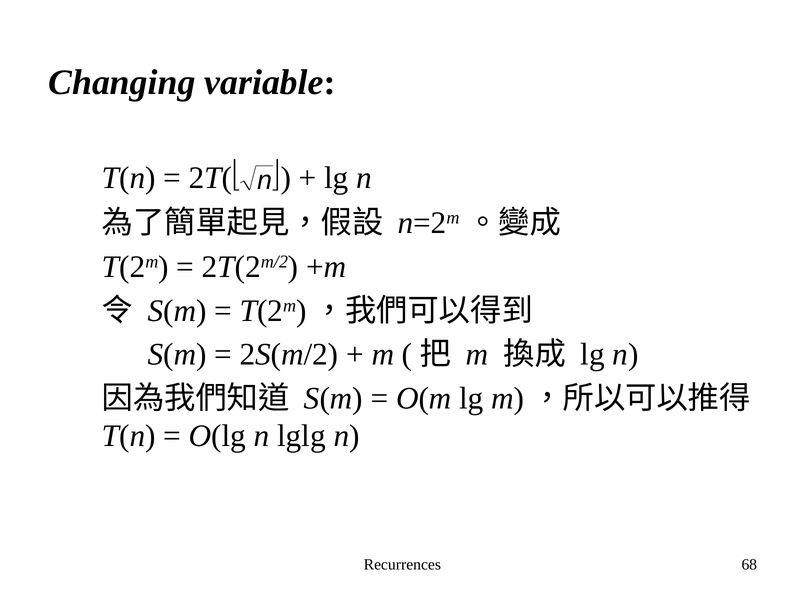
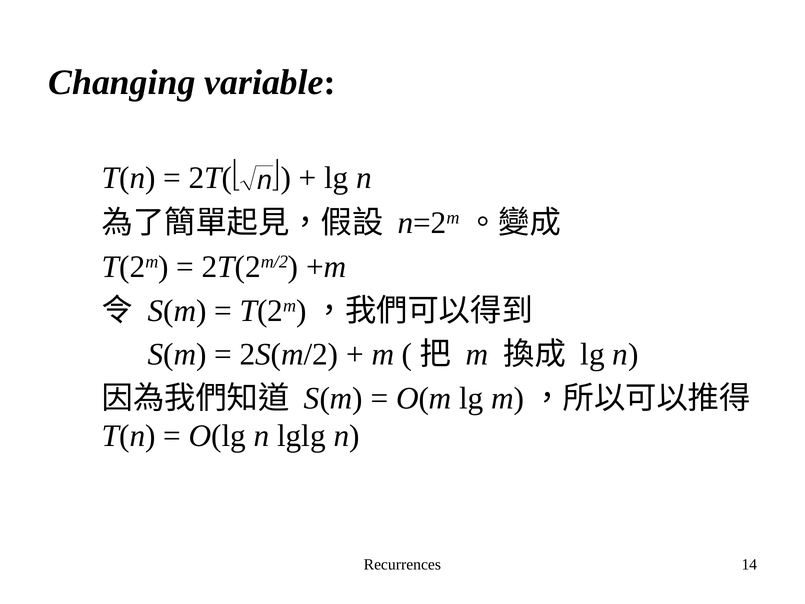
68: 68 -> 14
